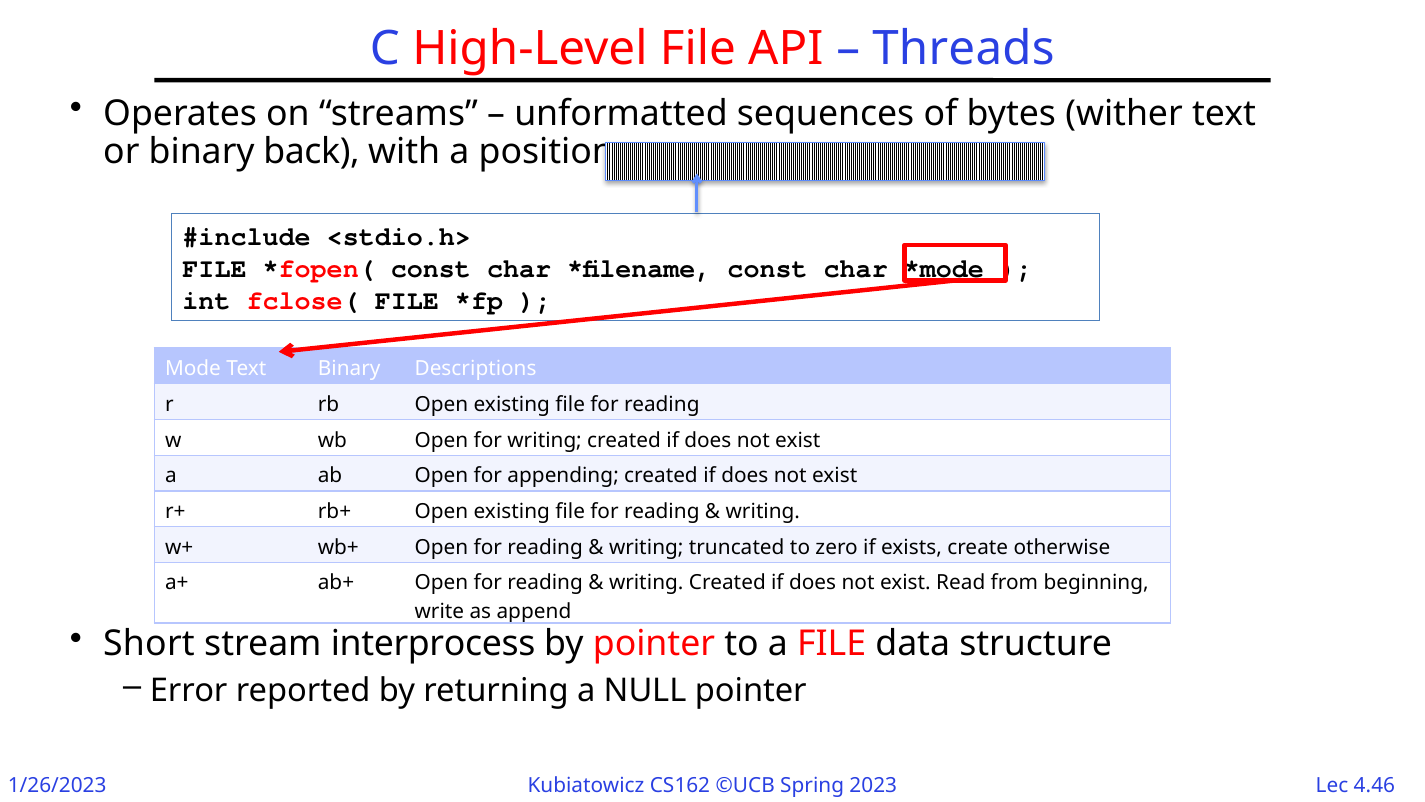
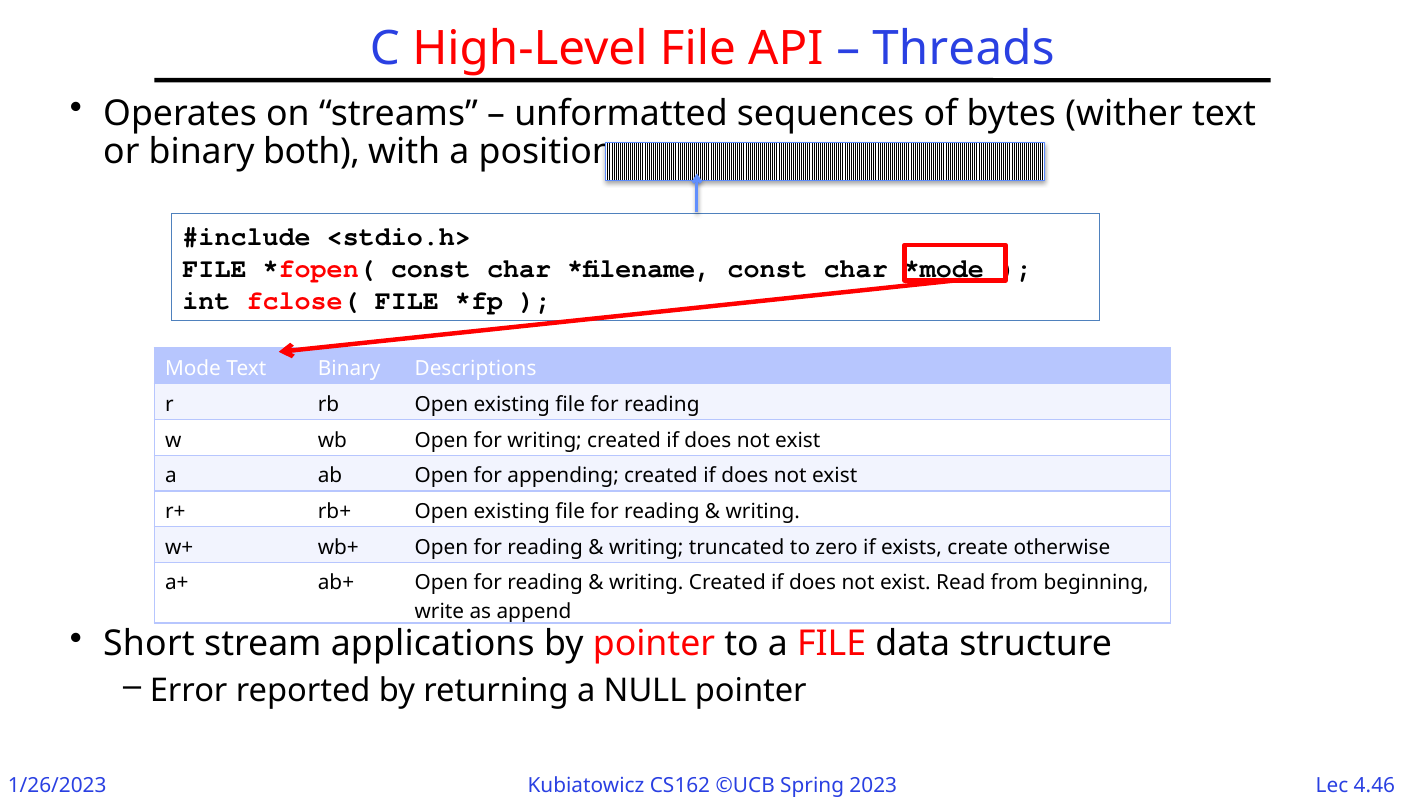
back: back -> both
interprocess: interprocess -> applications
